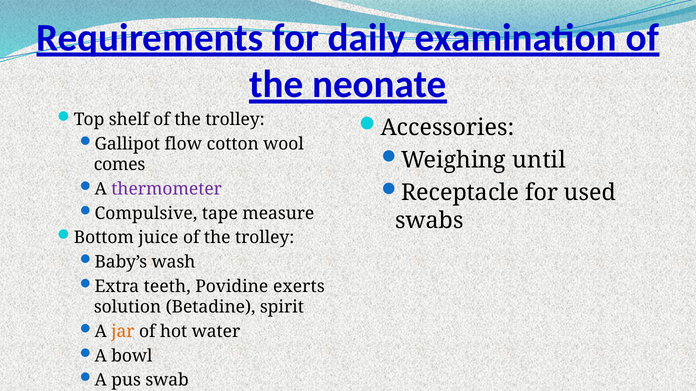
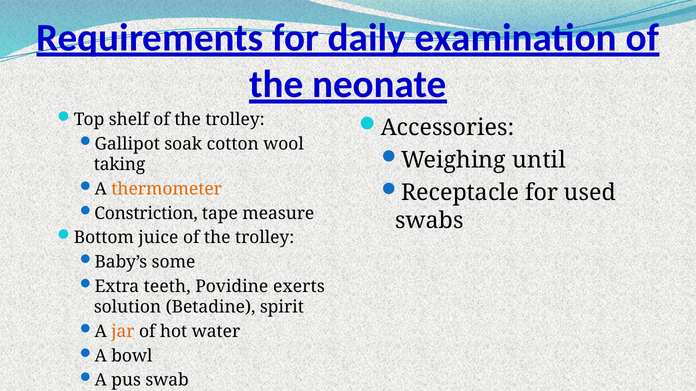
flow: flow -> soak
comes: comes -> taking
thermometer colour: purple -> orange
Compulsive: Compulsive -> Constriction
wash: wash -> some
